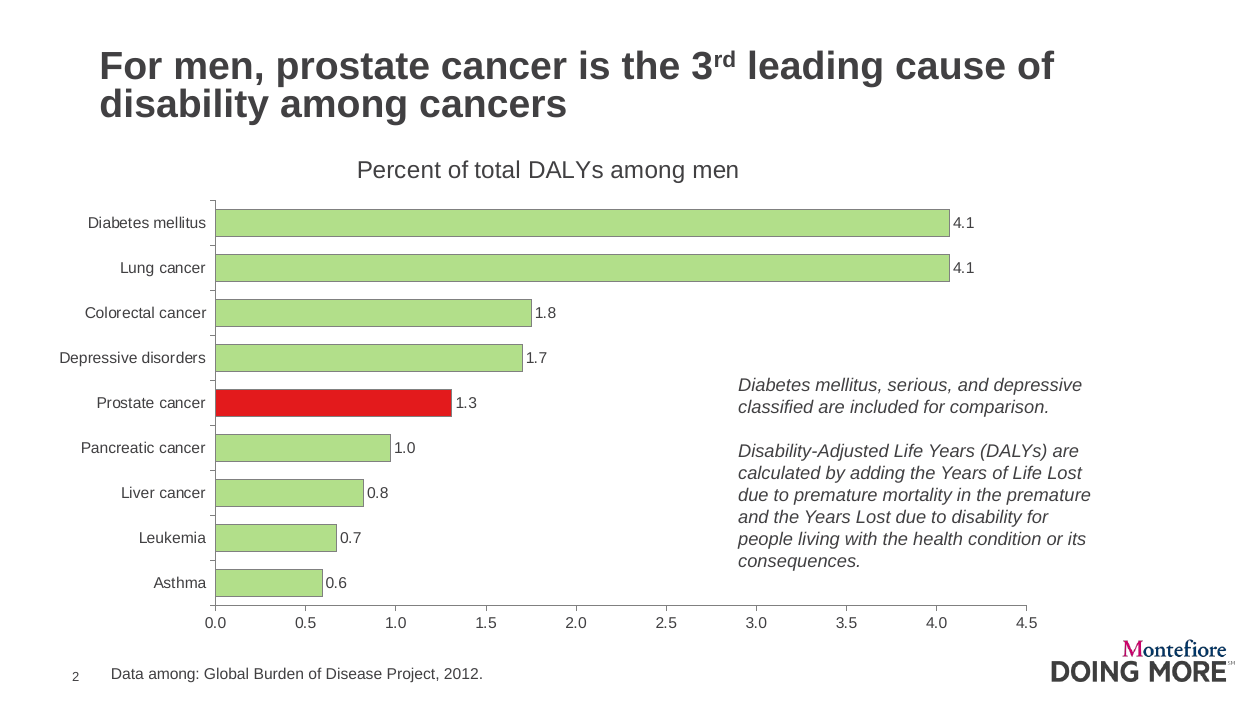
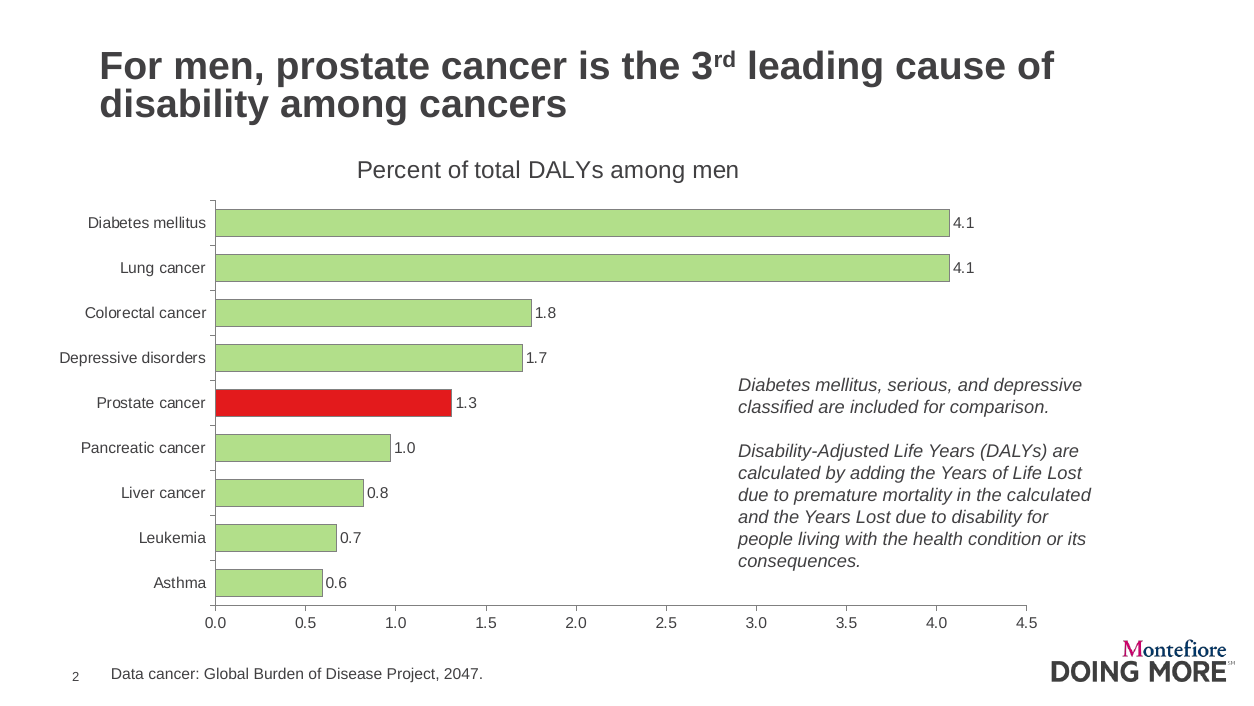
the premature: premature -> calculated
Data among: among -> cancer
2012: 2012 -> 2047
